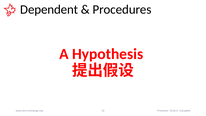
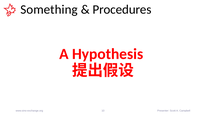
Dependent: Dependent -> Something
